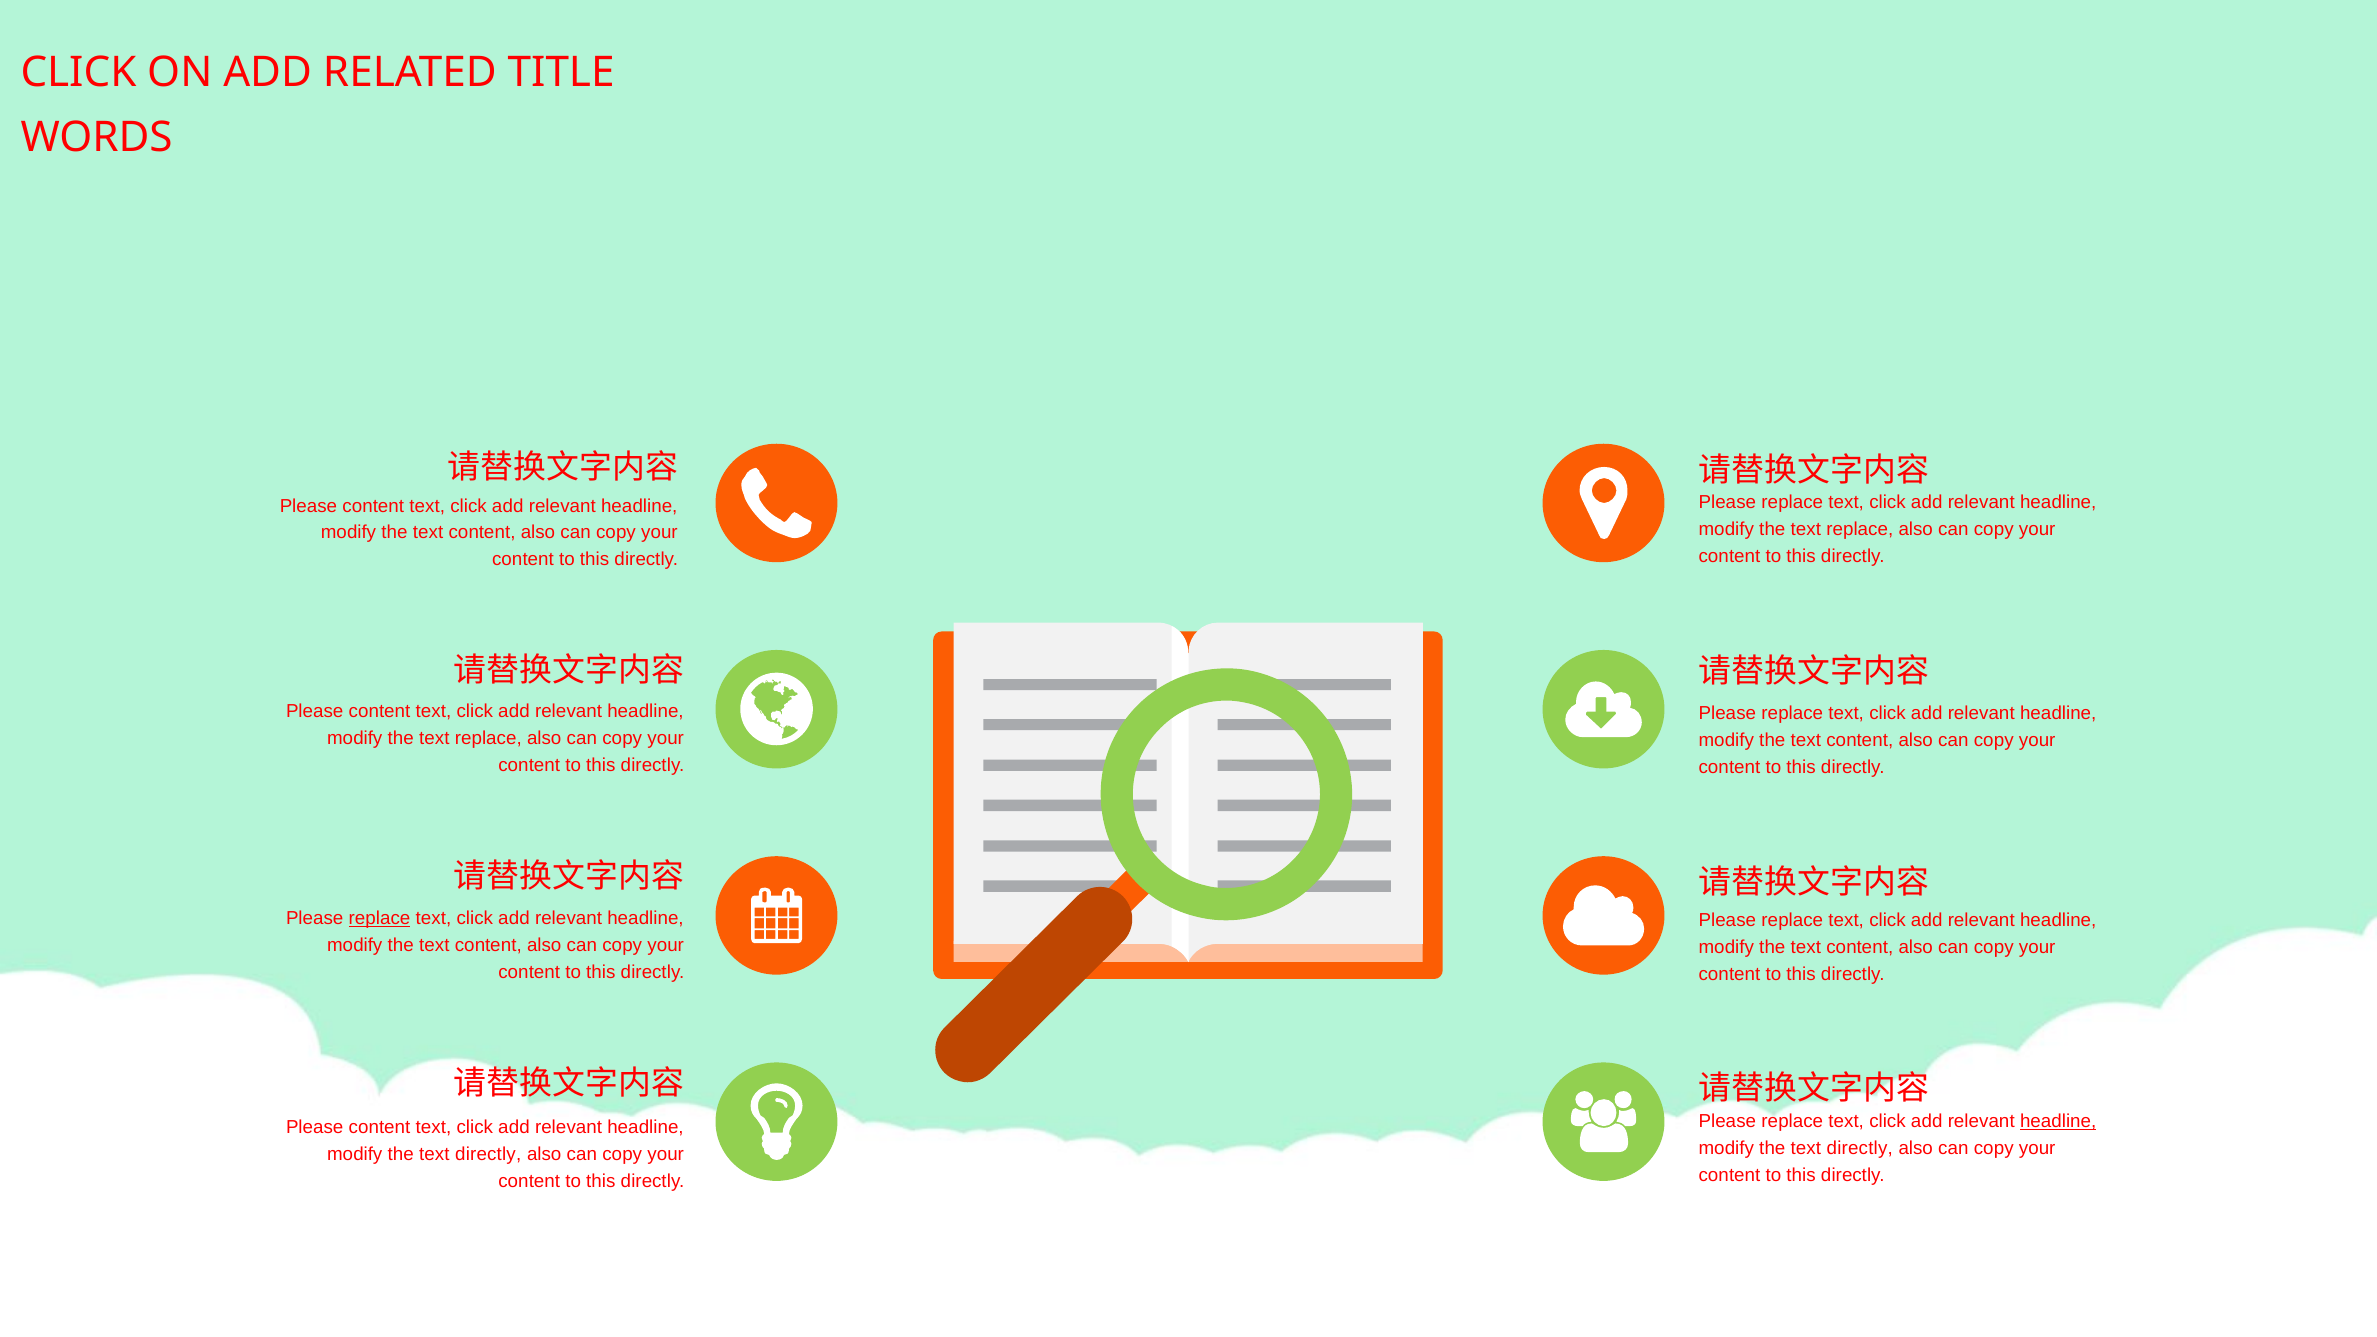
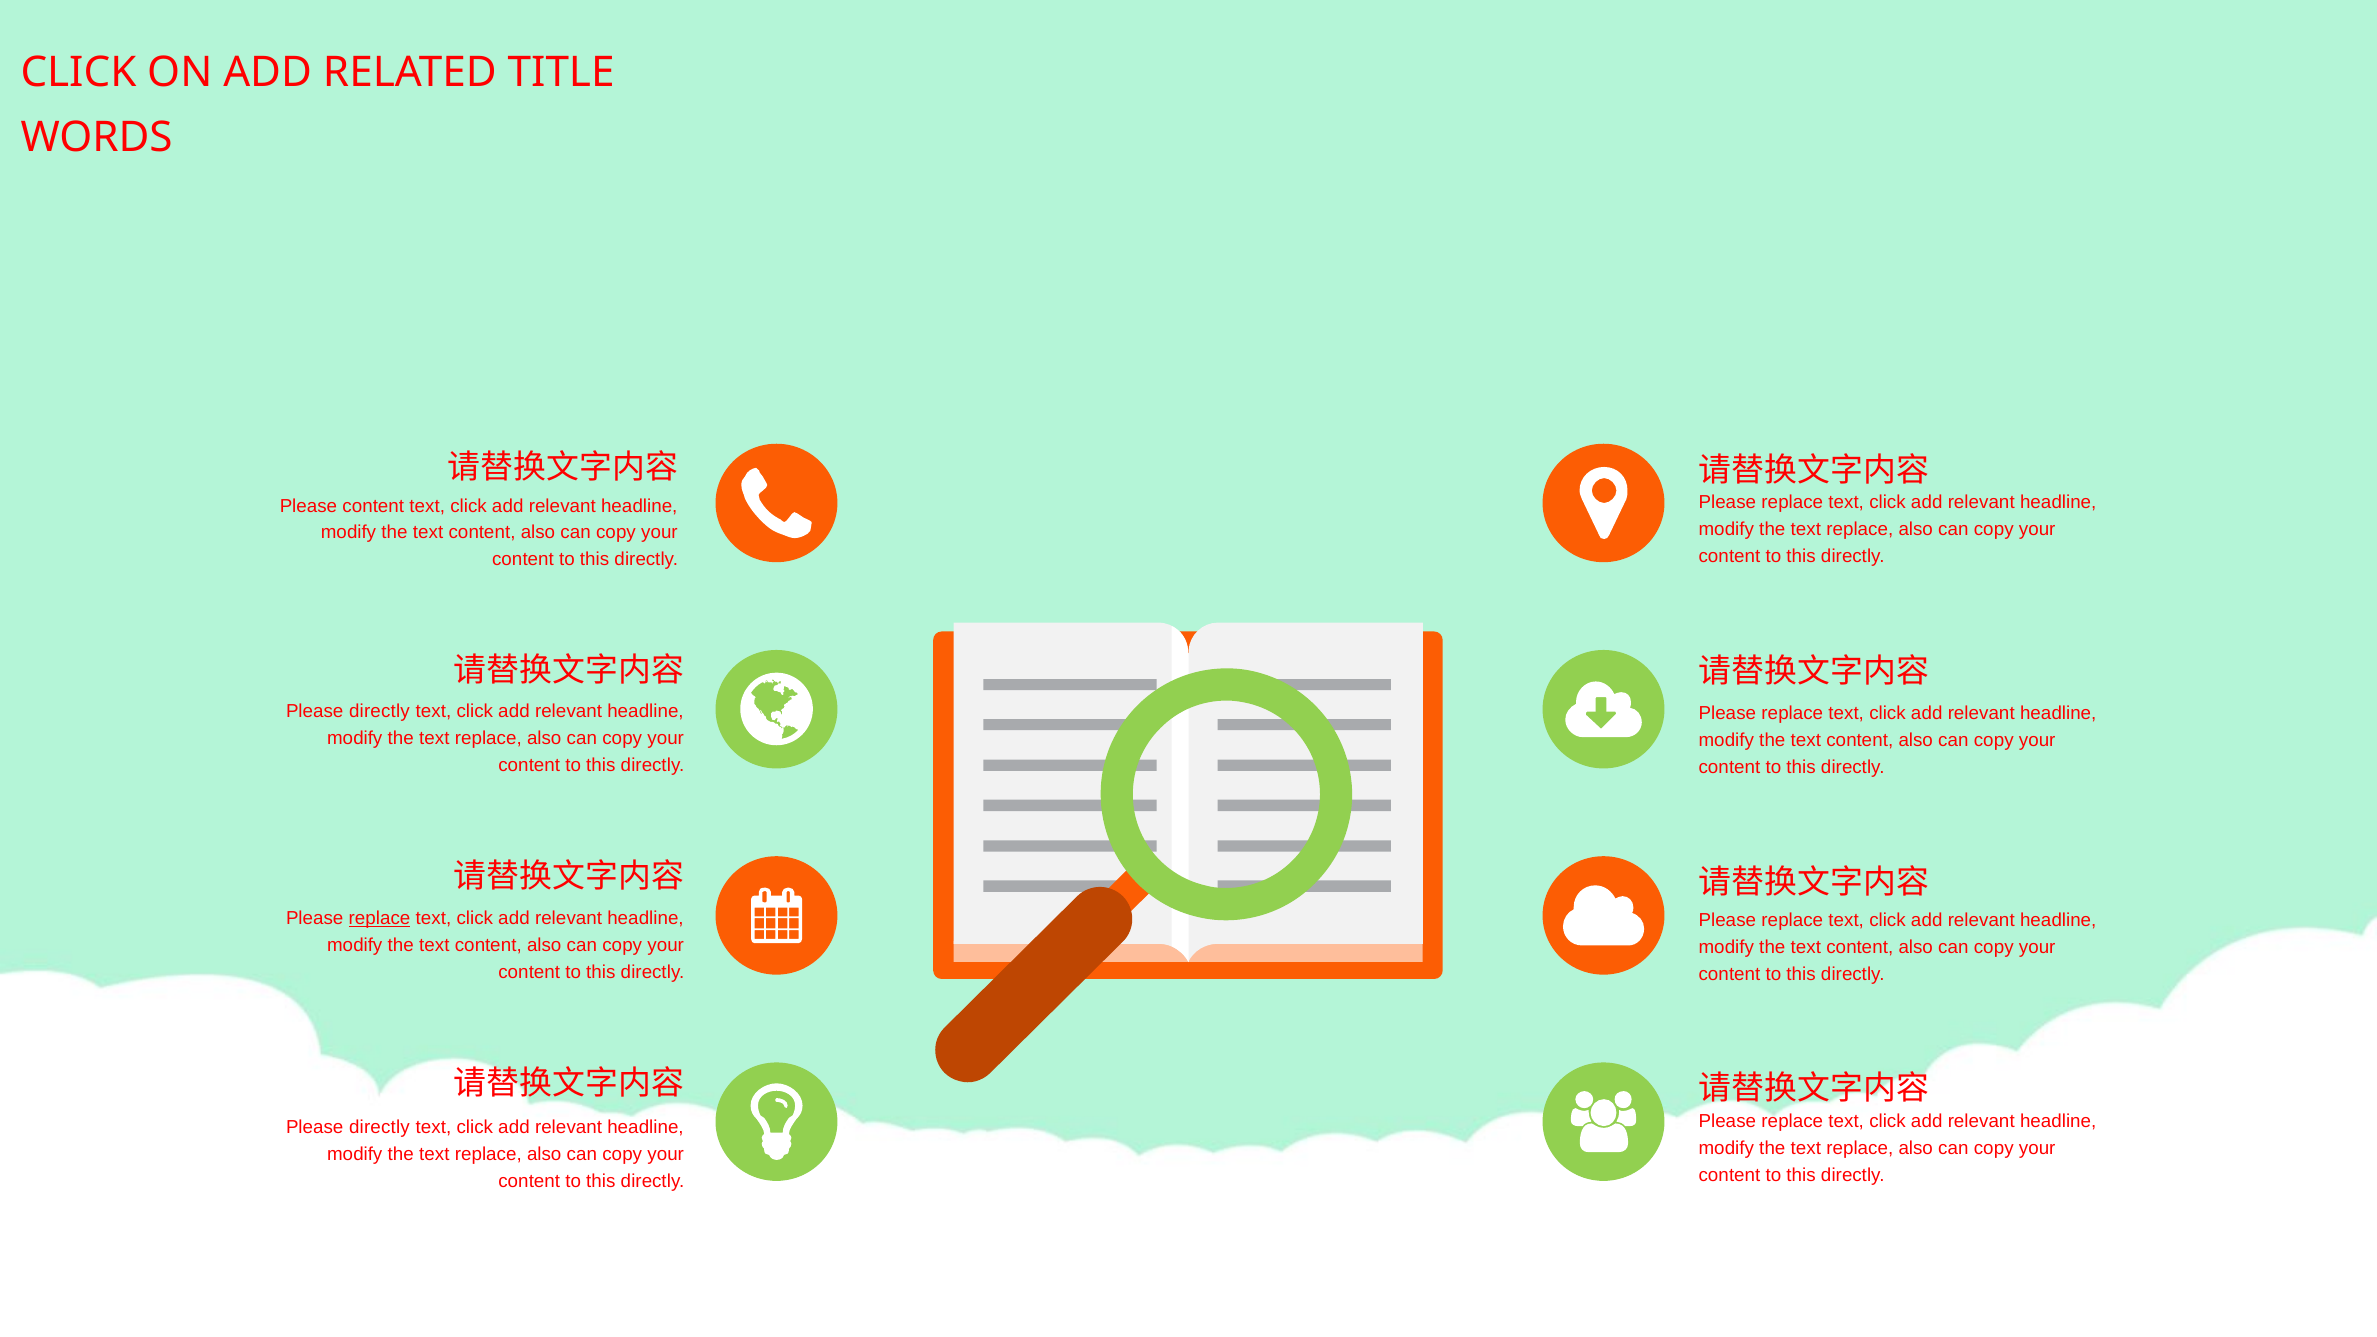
content at (380, 711): content -> directly
headline at (2058, 1121) underline: present -> none
content at (380, 1127): content -> directly
directly at (1860, 1148): directly -> replace
directly at (488, 1154): directly -> replace
